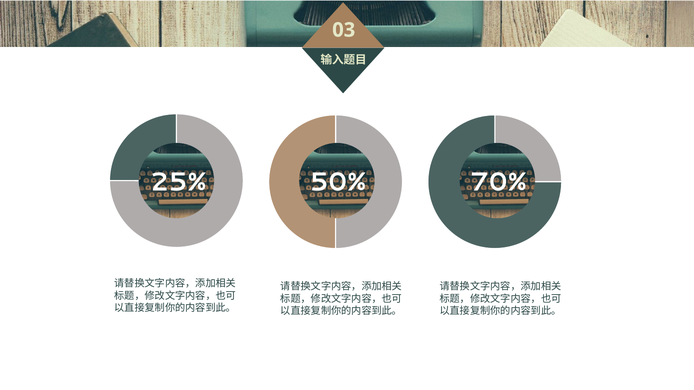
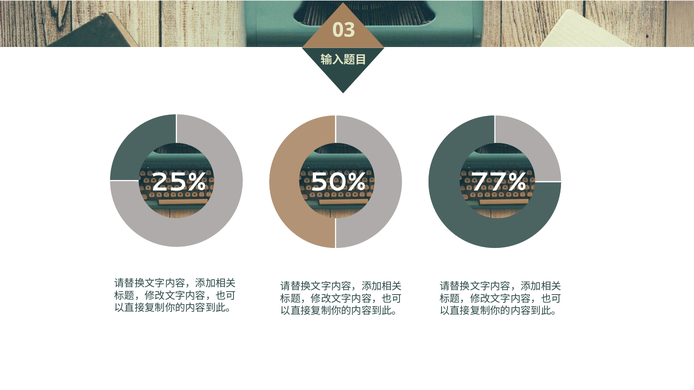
70%: 70% -> 77%
